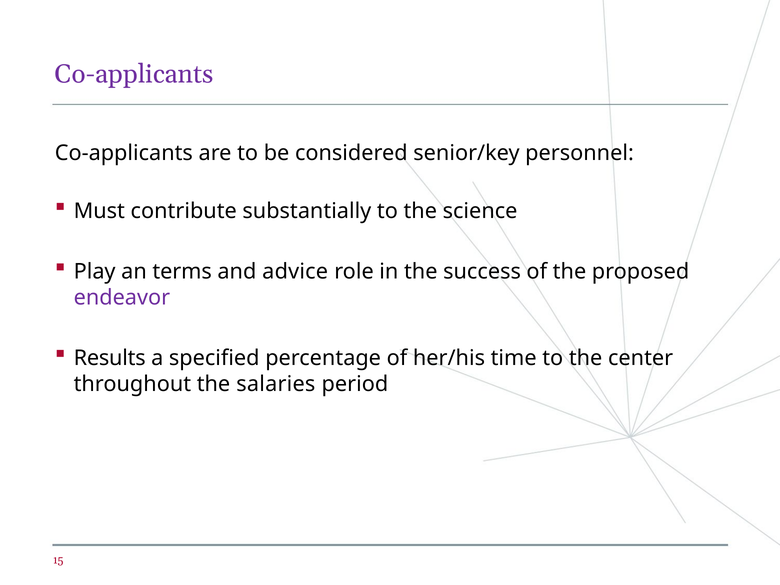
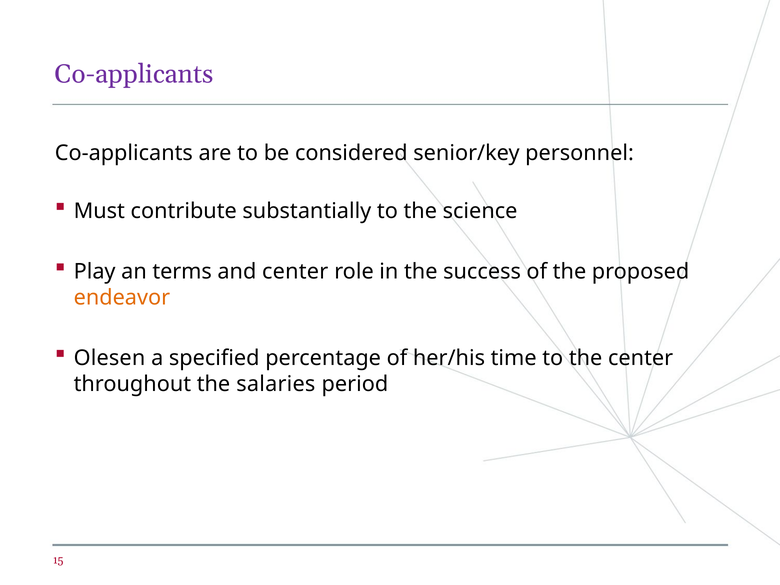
and advice: advice -> center
endeavor colour: purple -> orange
Results: Results -> Olesen
